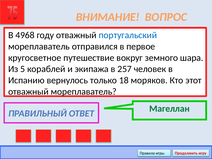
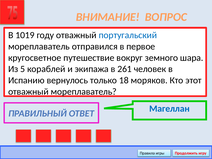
4968: 4968 -> 1019
257: 257 -> 261
Магеллан colour: green -> blue
